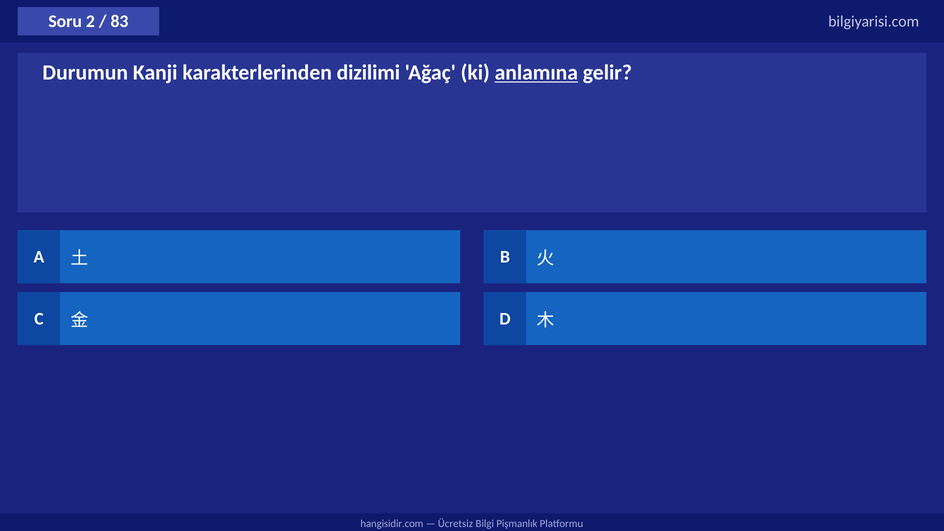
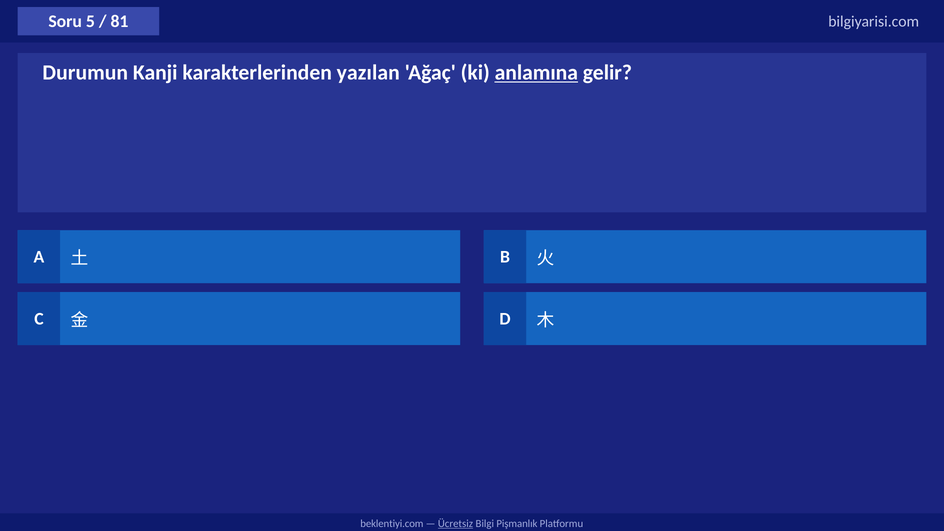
2: 2 -> 5
83: 83 -> 81
dizilimi: dizilimi -> yazılan
hangisidir.com: hangisidir.com -> beklentiyi.com
Ücretsiz underline: none -> present
